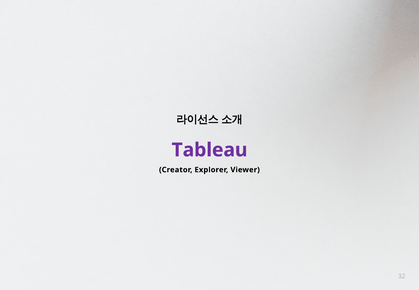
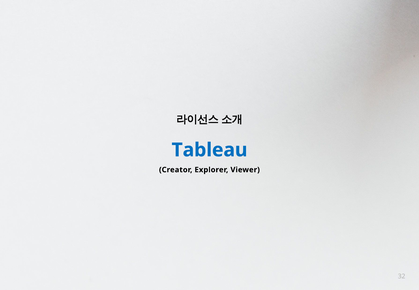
Tableau colour: purple -> blue
